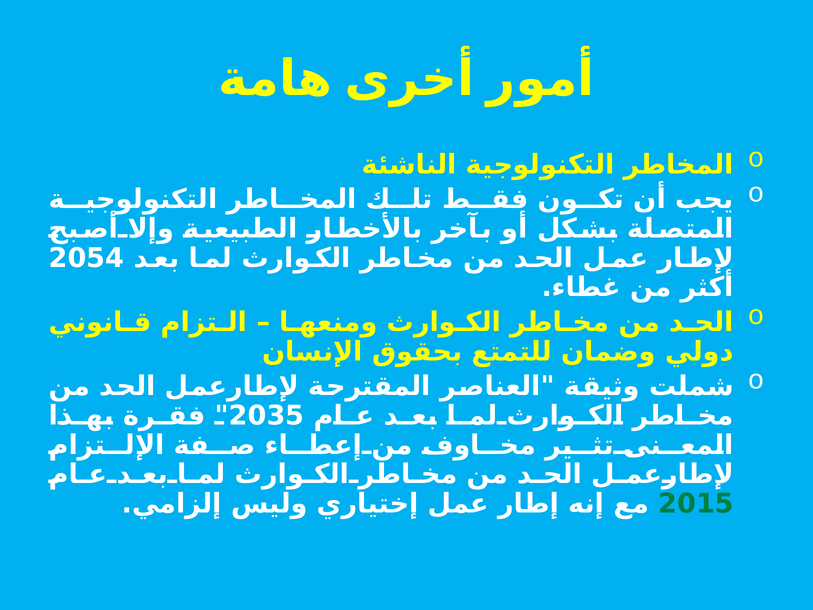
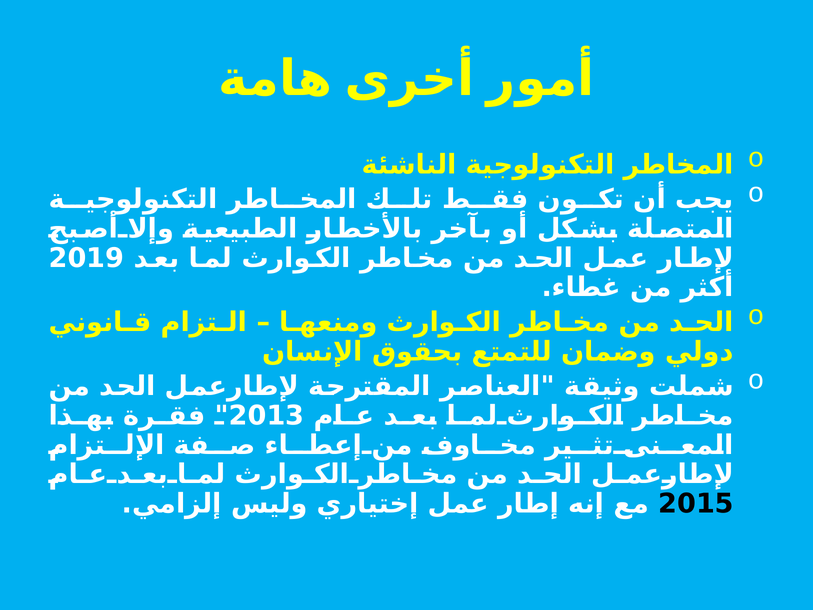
2054: 2054 -> 2019
2035: 2035 -> 2013
2015 colour: green -> black
